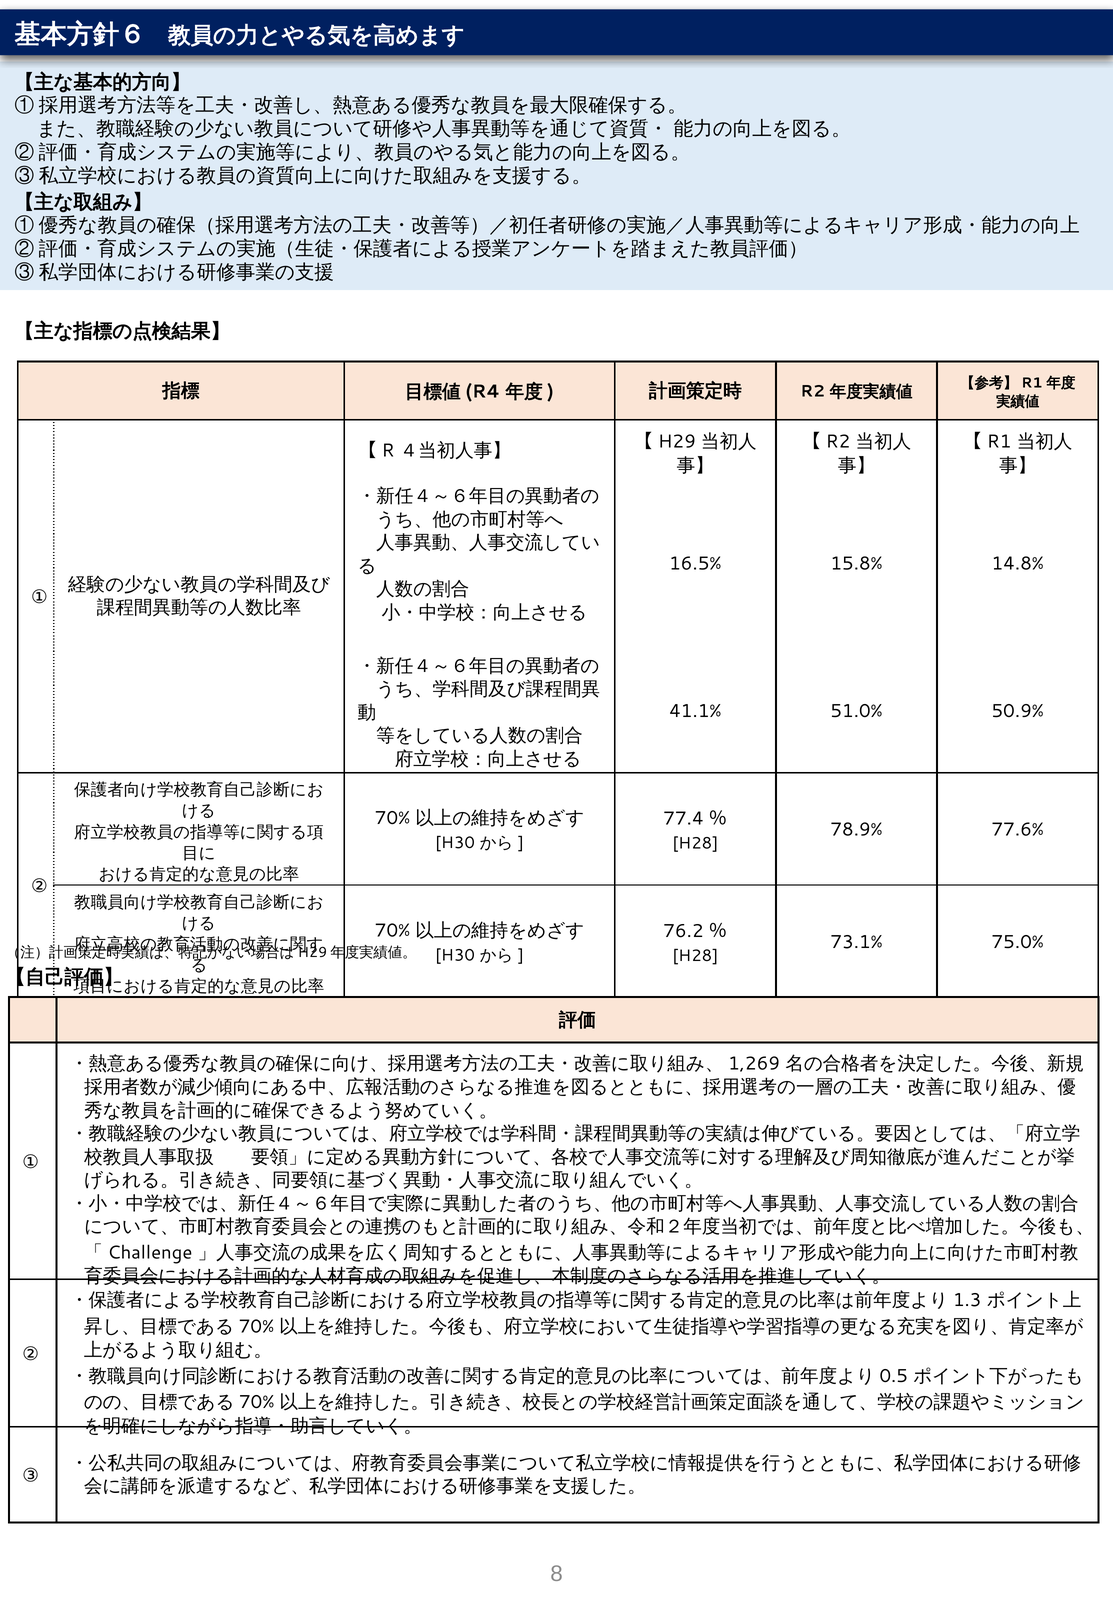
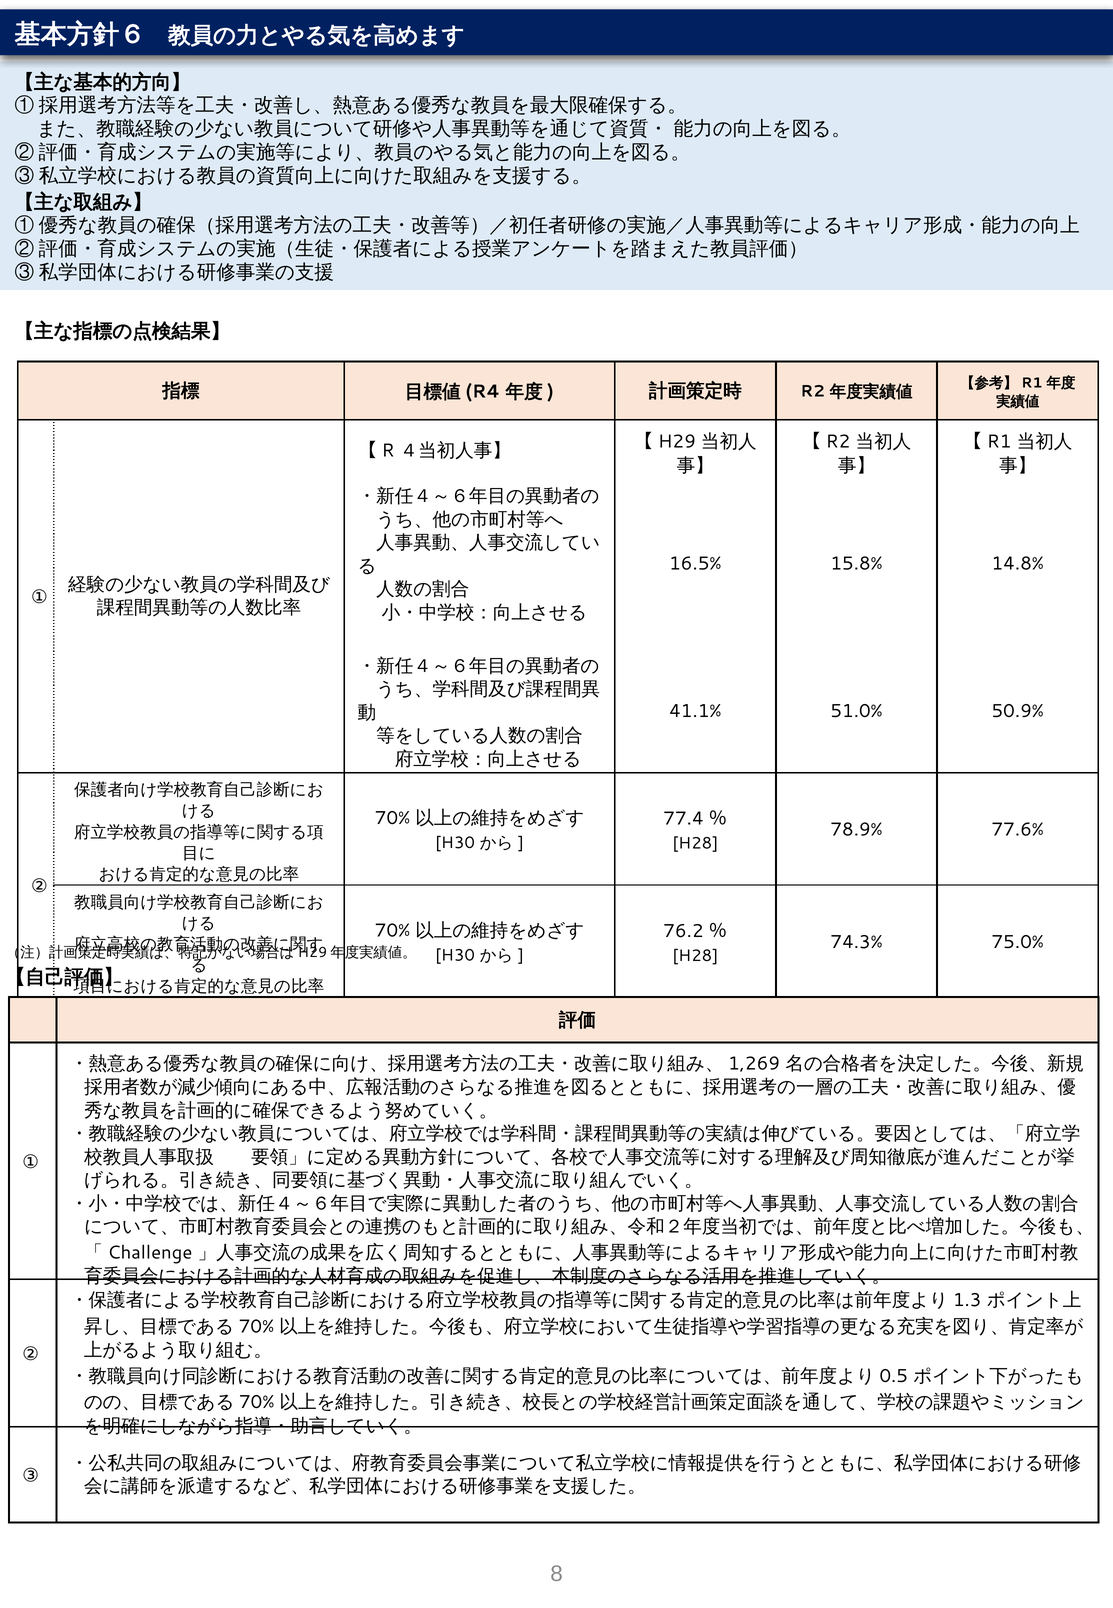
73.1%: 73.1% -> 74.3%
